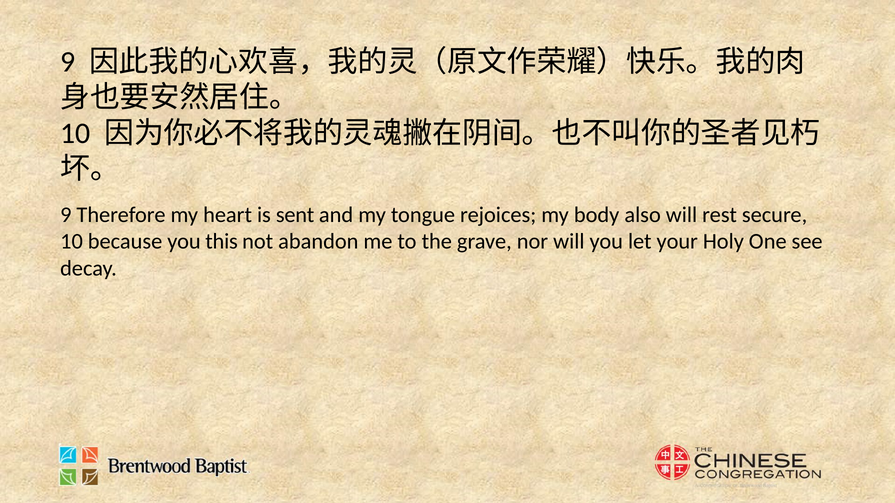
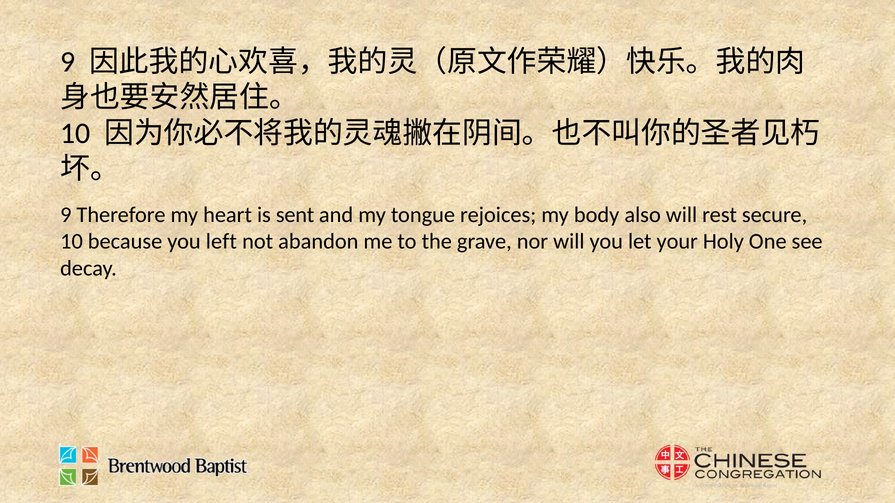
this: this -> left
